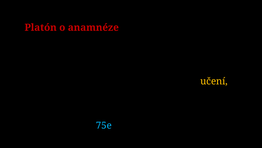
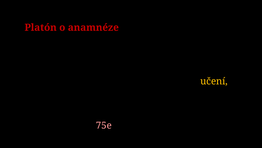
75e colour: light blue -> pink
